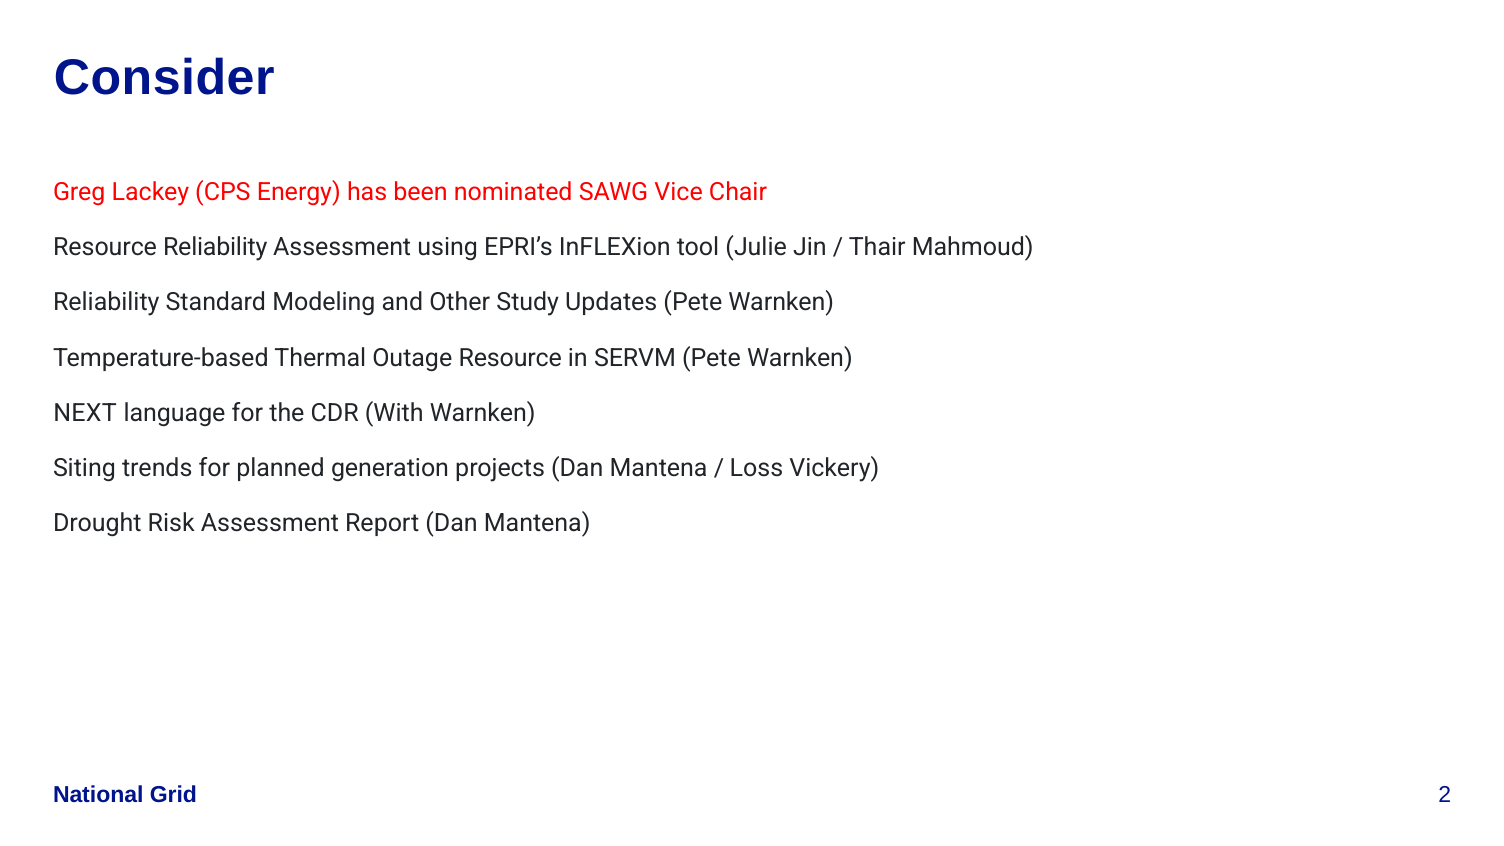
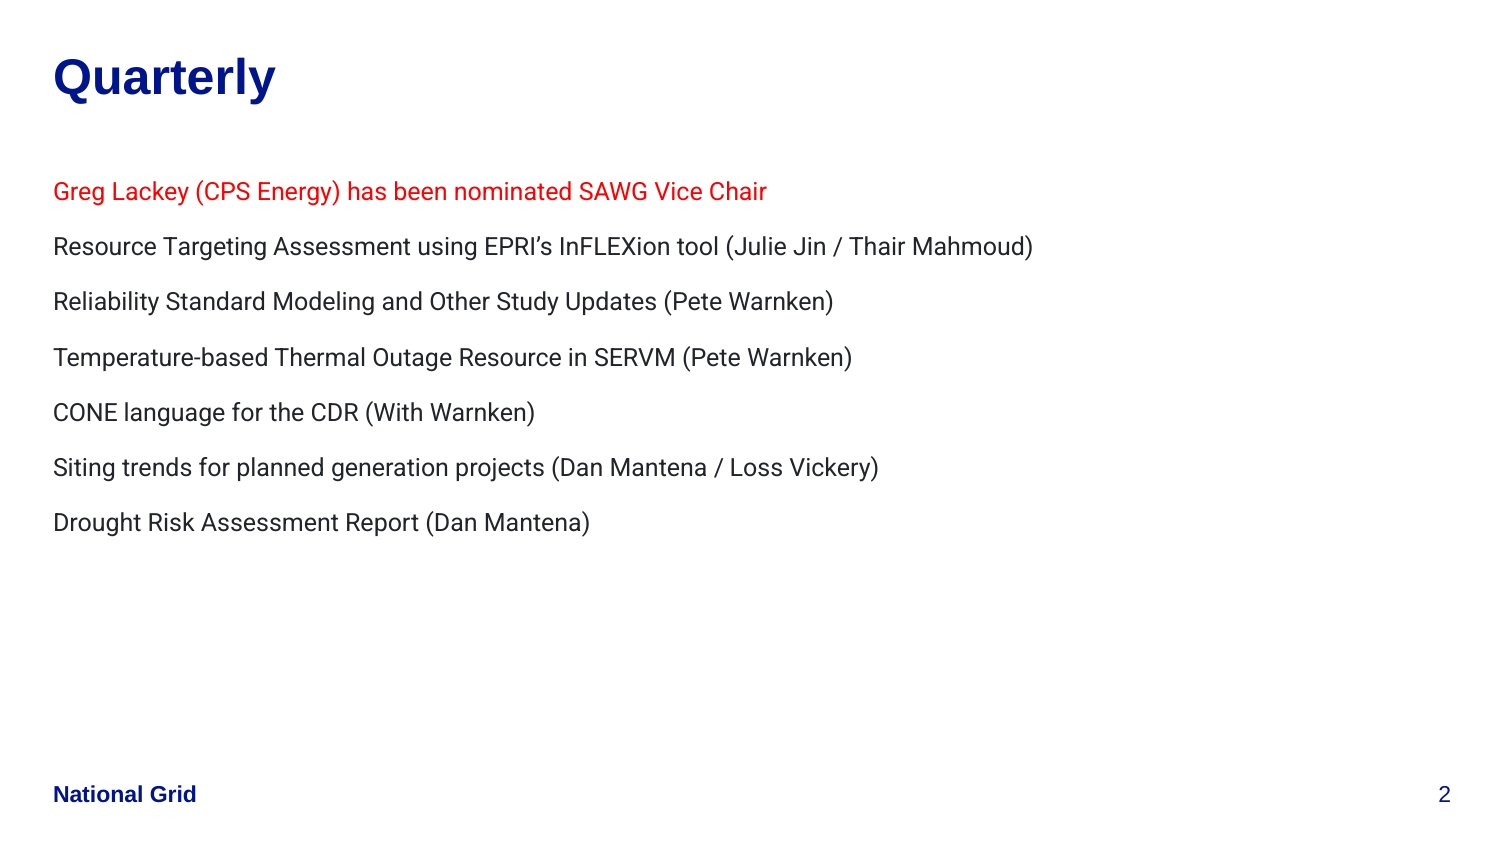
Consider: Consider -> Quarterly
Resource Reliability: Reliability -> Targeting
NEXT: NEXT -> CONE
